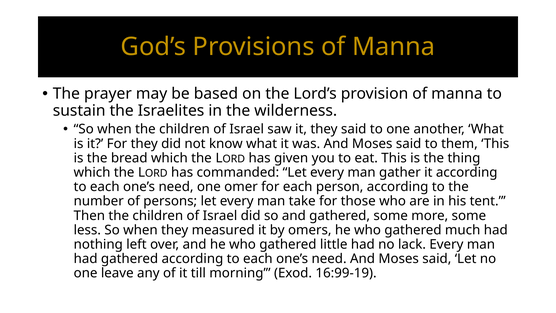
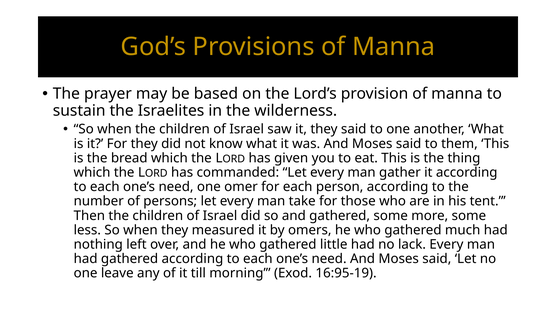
16:99-19: 16:99-19 -> 16:95-19
